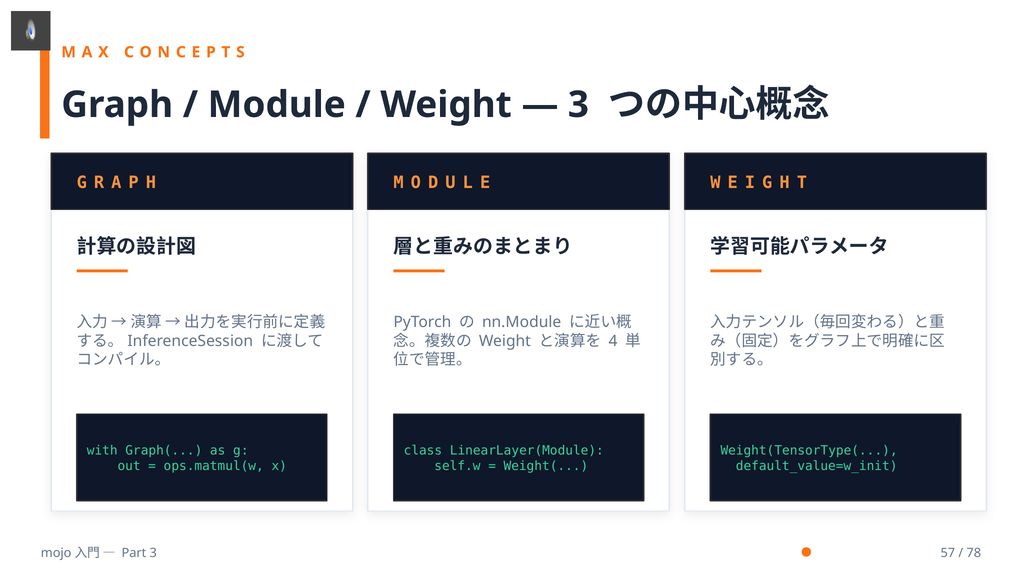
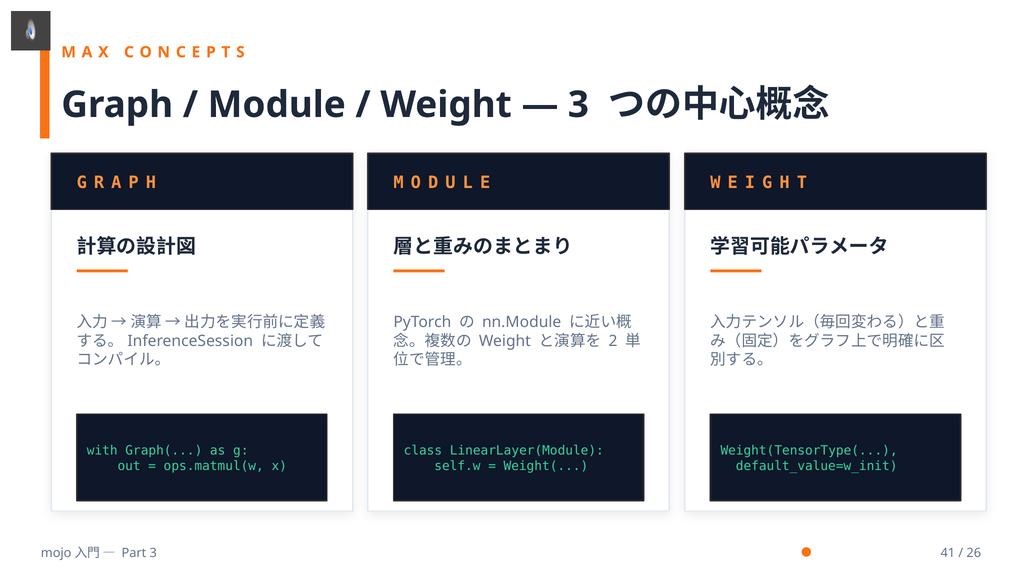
4: 4 -> 2
57: 57 -> 41
78: 78 -> 26
